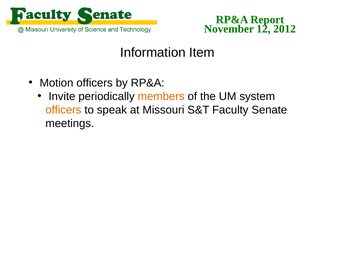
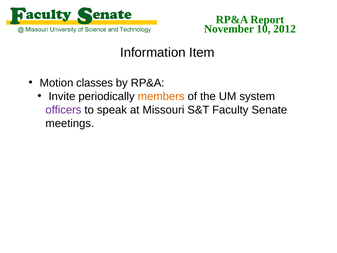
12: 12 -> 10
Motion officers: officers -> classes
officers at (63, 110) colour: orange -> purple
